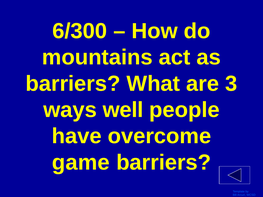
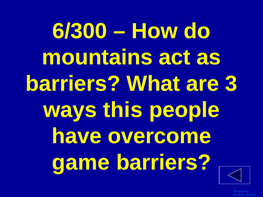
well: well -> this
